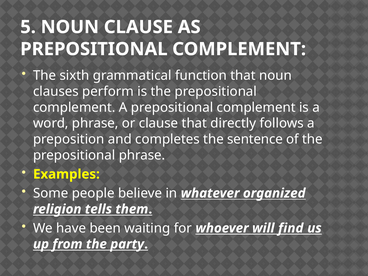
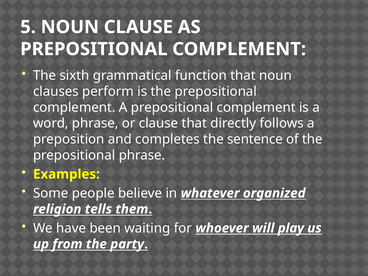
find: find -> play
